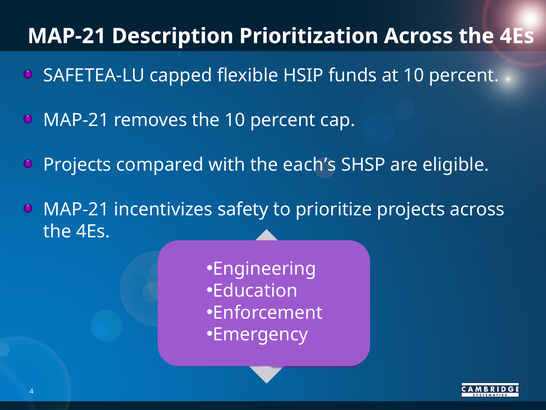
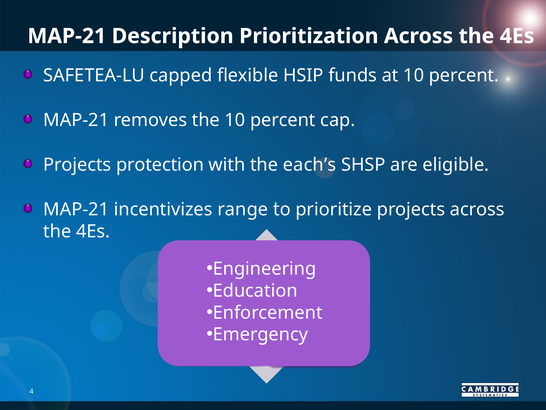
compared: compared -> protection
safety: safety -> range
